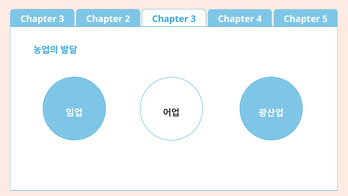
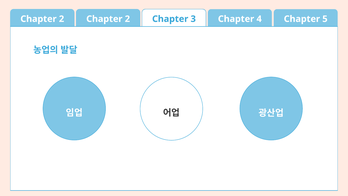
3 at (62, 19): 3 -> 2
